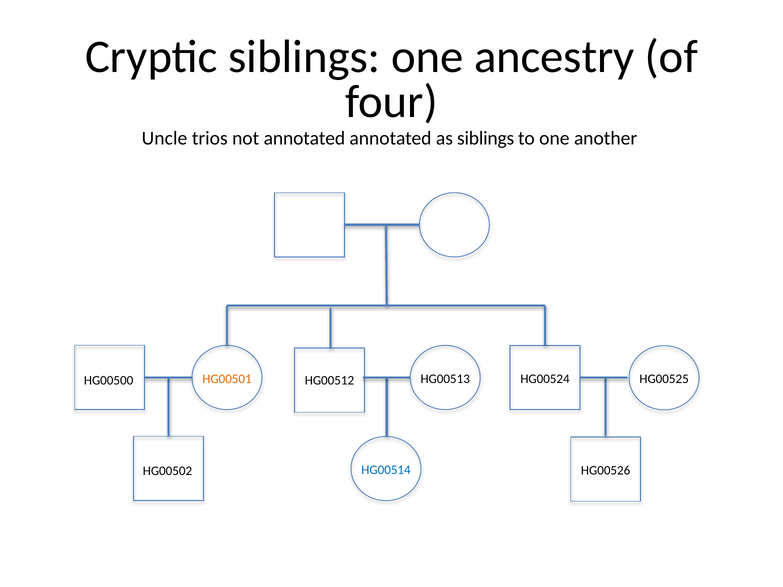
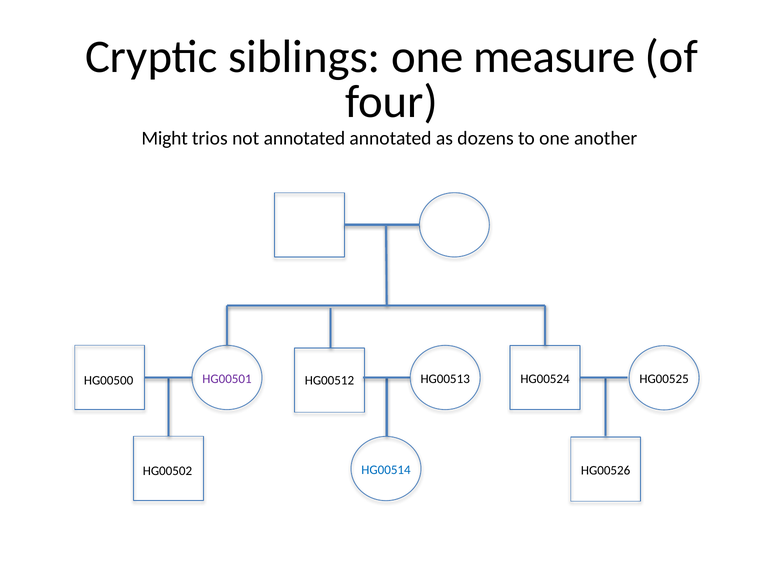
ancestry: ancestry -> measure
Uncle: Uncle -> Might
as siblings: siblings -> dozens
HG00501 colour: orange -> purple
